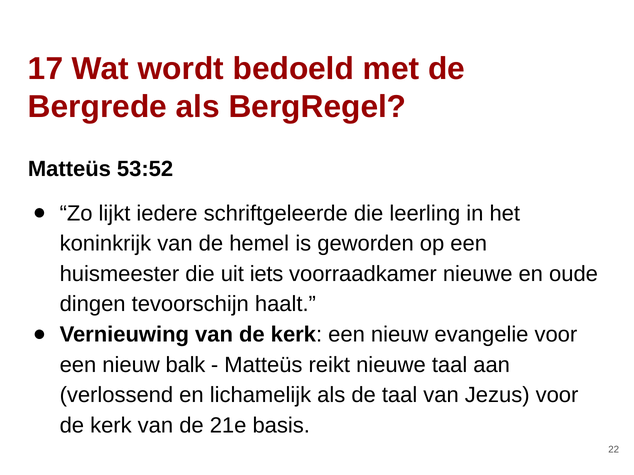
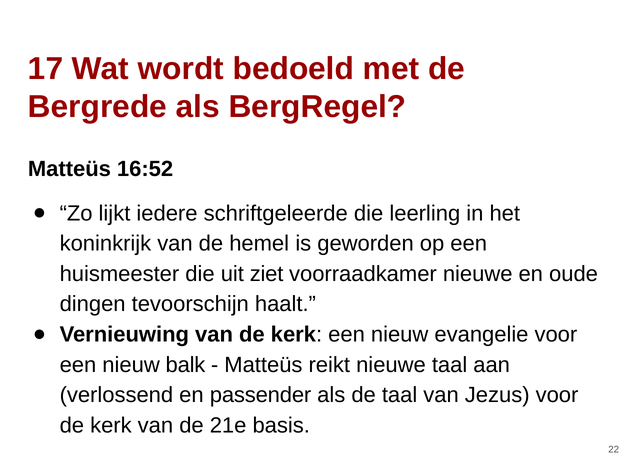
53:52: 53:52 -> 16:52
iets: iets -> ziet
lichamelijk: lichamelijk -> passender
